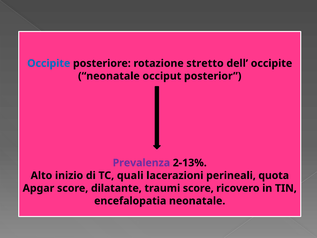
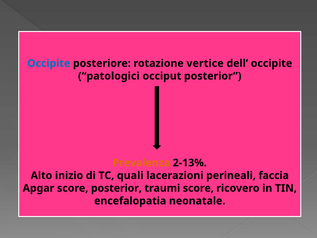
stretto: stretto -> vertice
neonatale at (109, 76): neonatale -> patologici
Prevalenza colour: purple -> orange
quota: quota -> faccia
score dilatante: dilatante -> posterior
